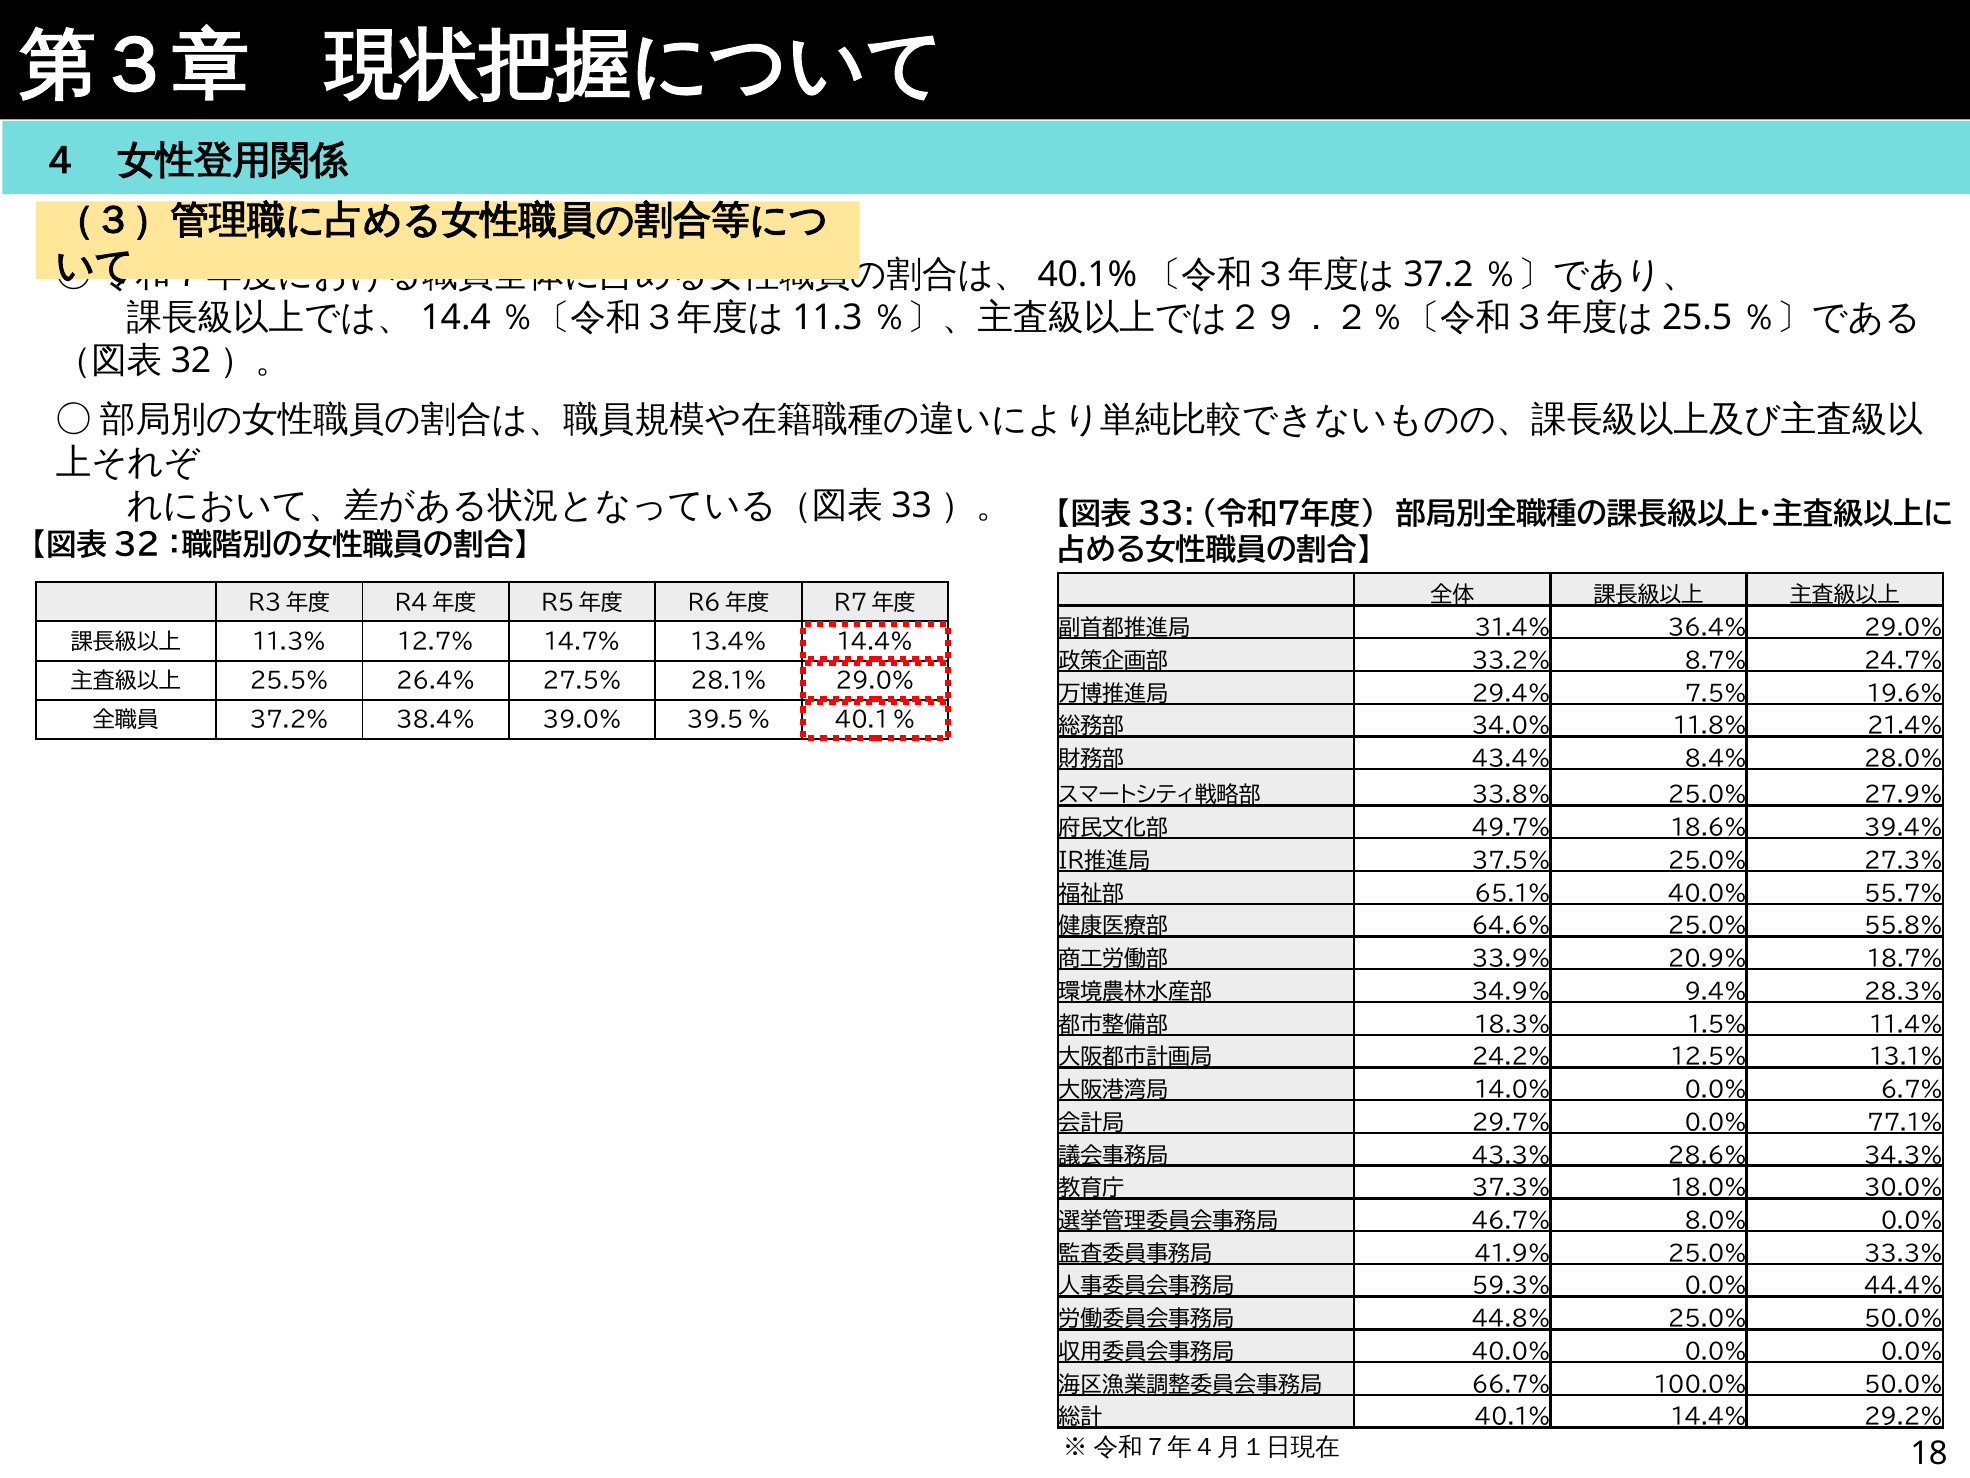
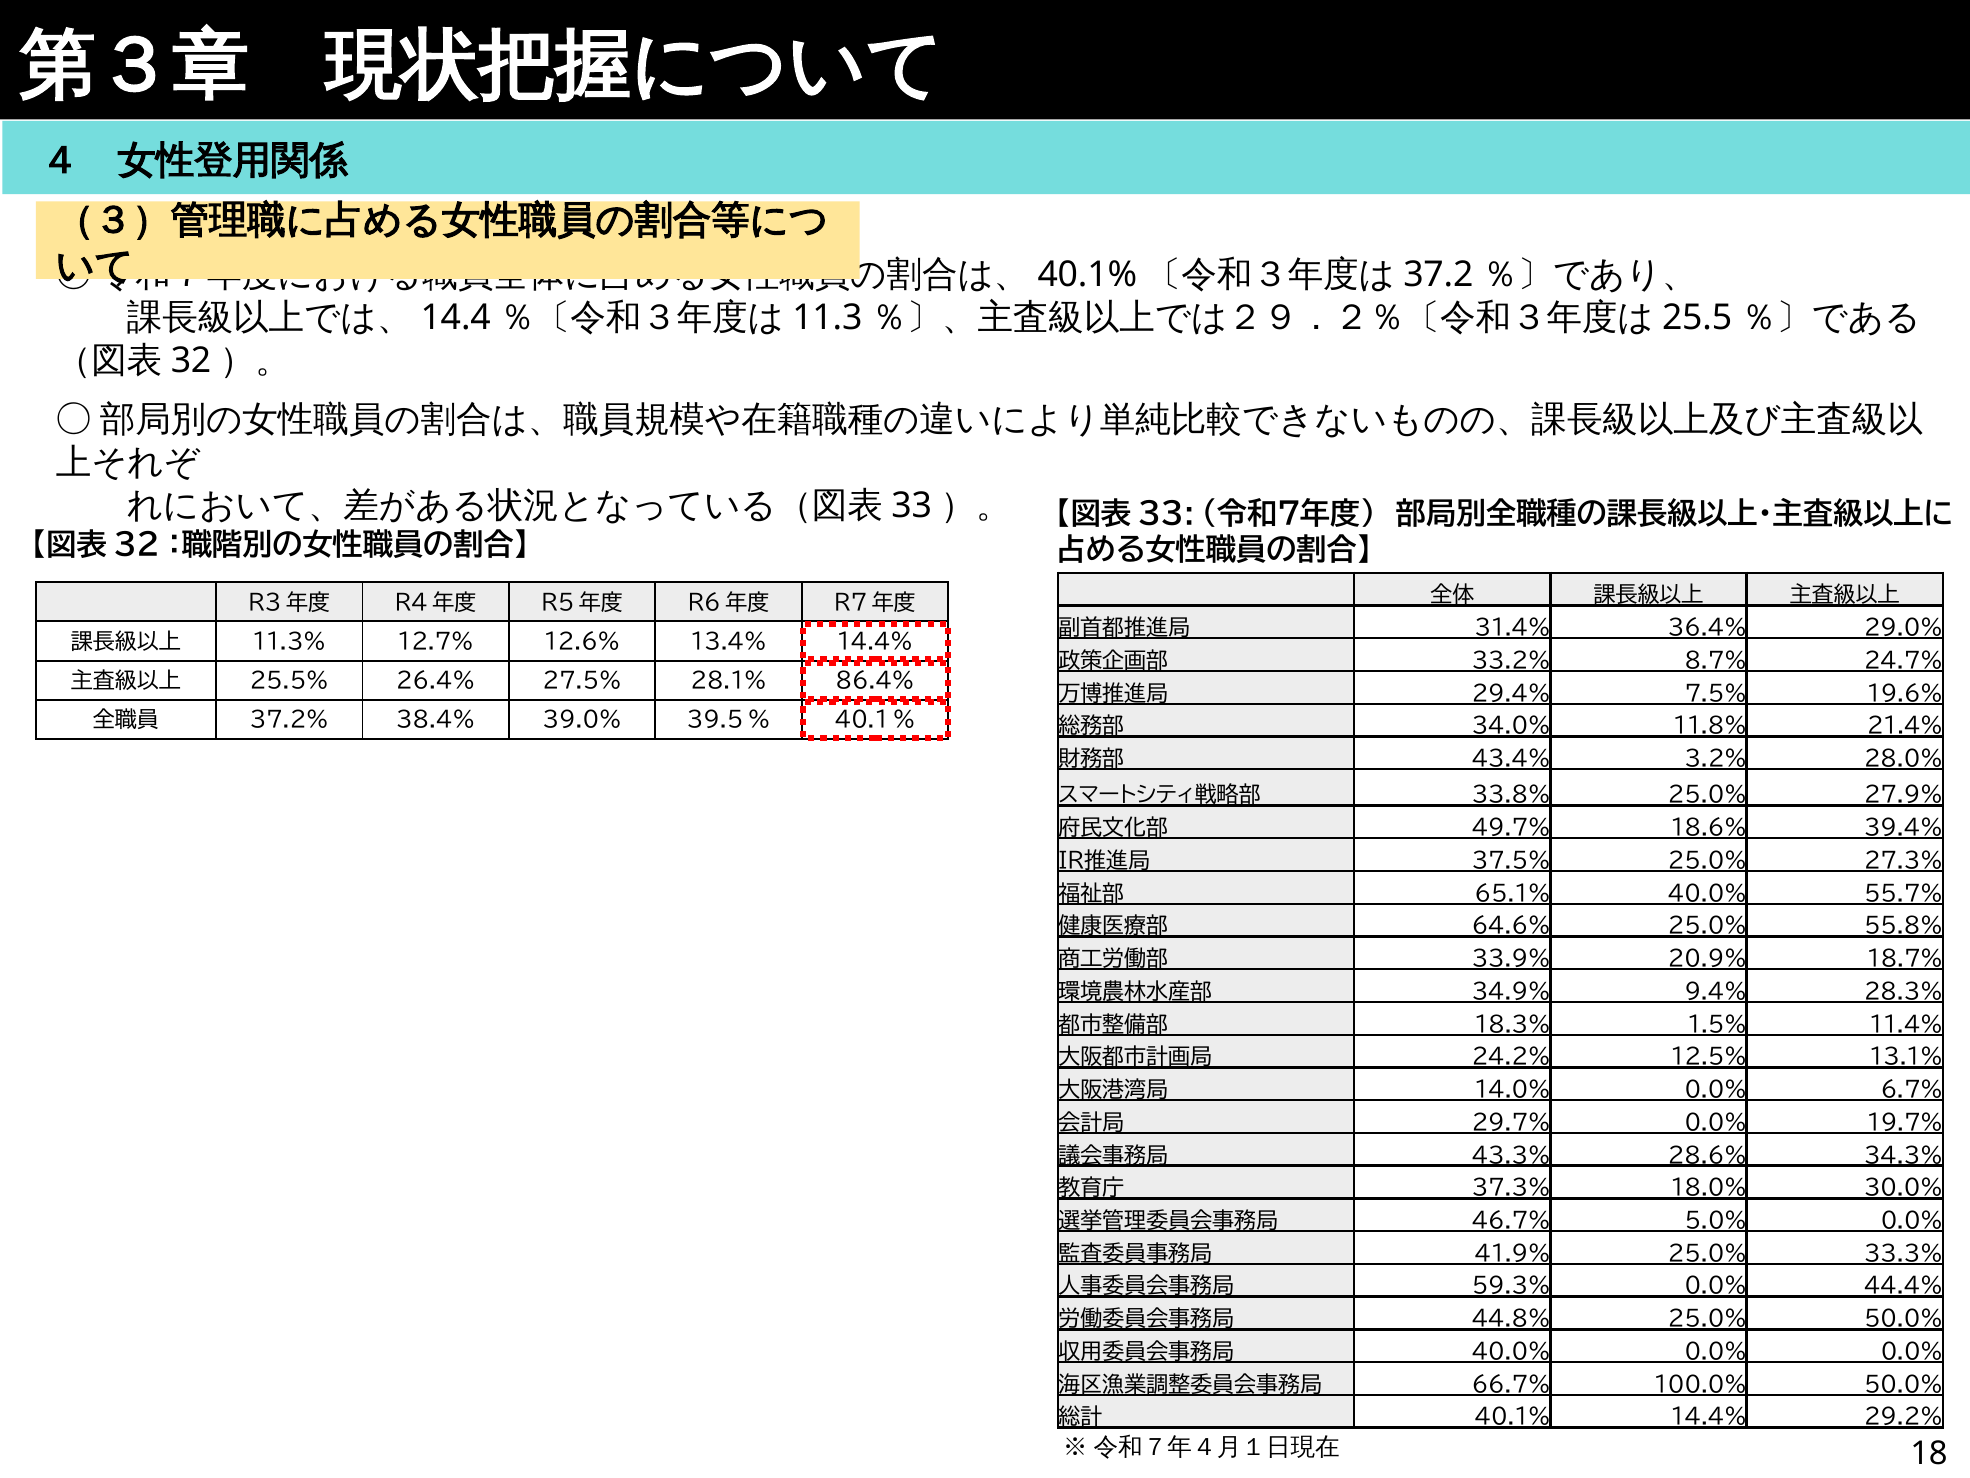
14.7%: 14.7% -> 12.6%
28.1% 29.0%: 29.0% -> 86.4%
8.4%: 8.4% -> 3.2%
77.1%: 77.1% -> 19.7%
8.0%: 8.0% -> 5.0%
